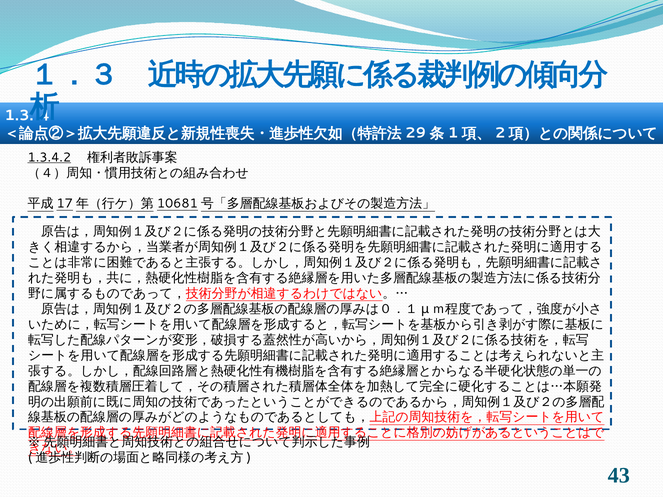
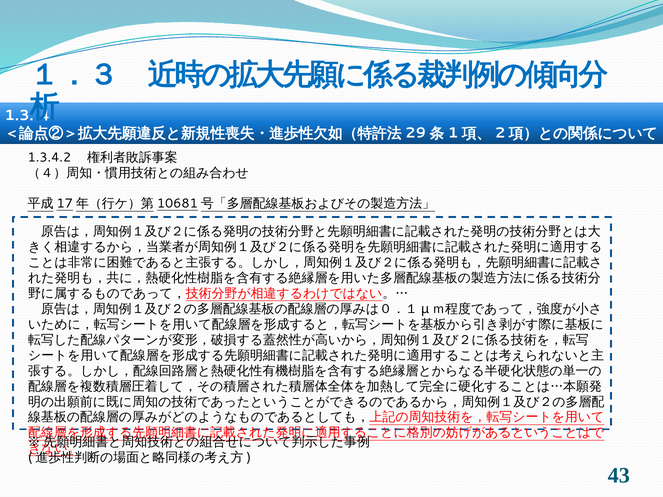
1.3.4.2 underline: present -> none
